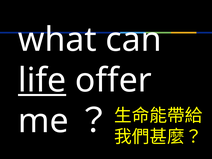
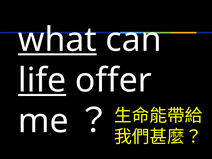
what underline: none -> present
